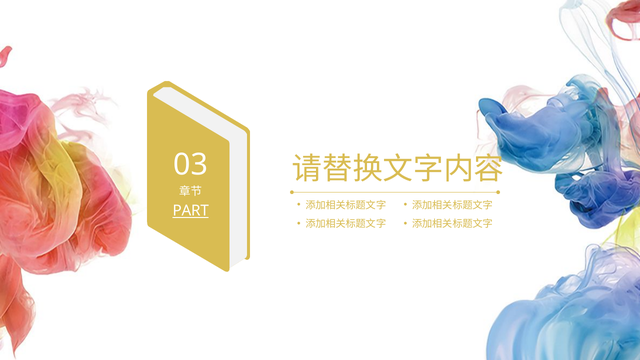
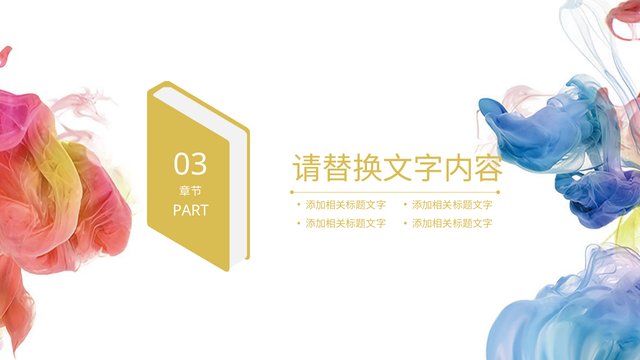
PART underline: present -> none
